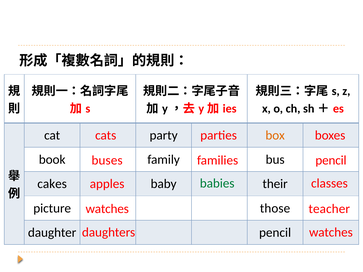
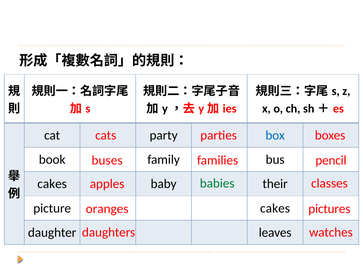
box colour: orange -> blue
picture those: those -> cakes
teacher: teacher -> pictures
watches at (107, 209): watches -> oranges
daughter pencil: pencil -> leaves
